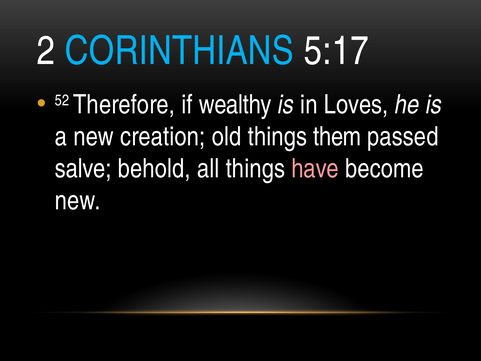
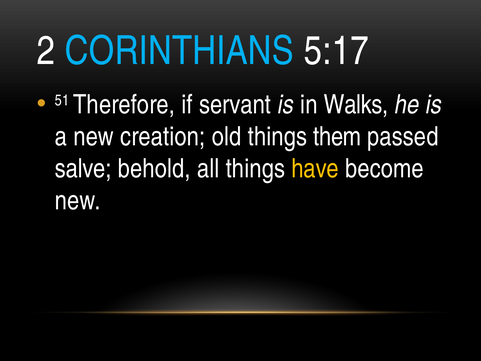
52: 52 -> 51
wealthy: wealthy -> servant
Loves: Loves -> Walks
have colour: pink -> yellow
